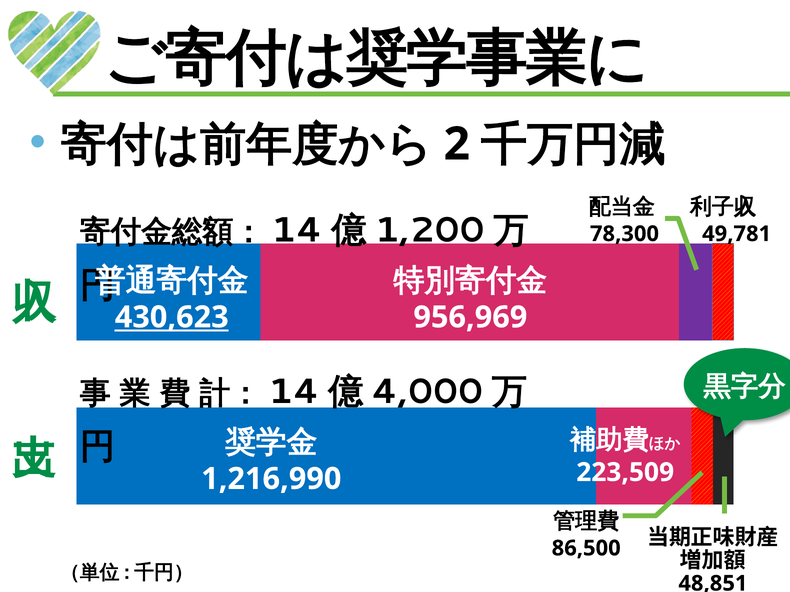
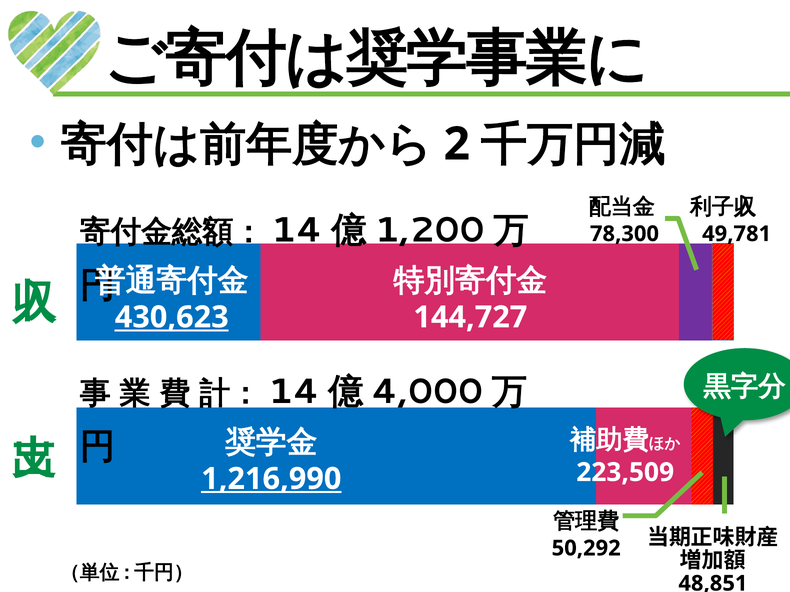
956,969: 956,969 -> 144,727
1,216,990 underline: none -> present
86,500: 86,500 -> 50,292
